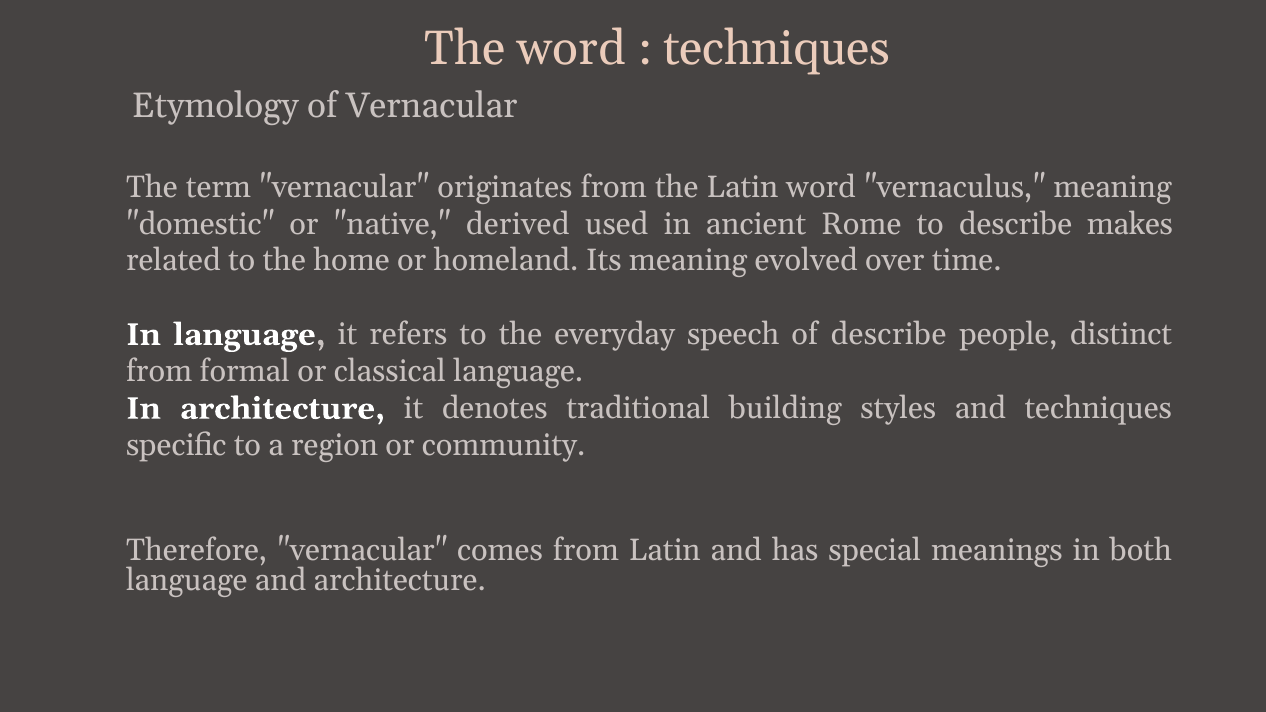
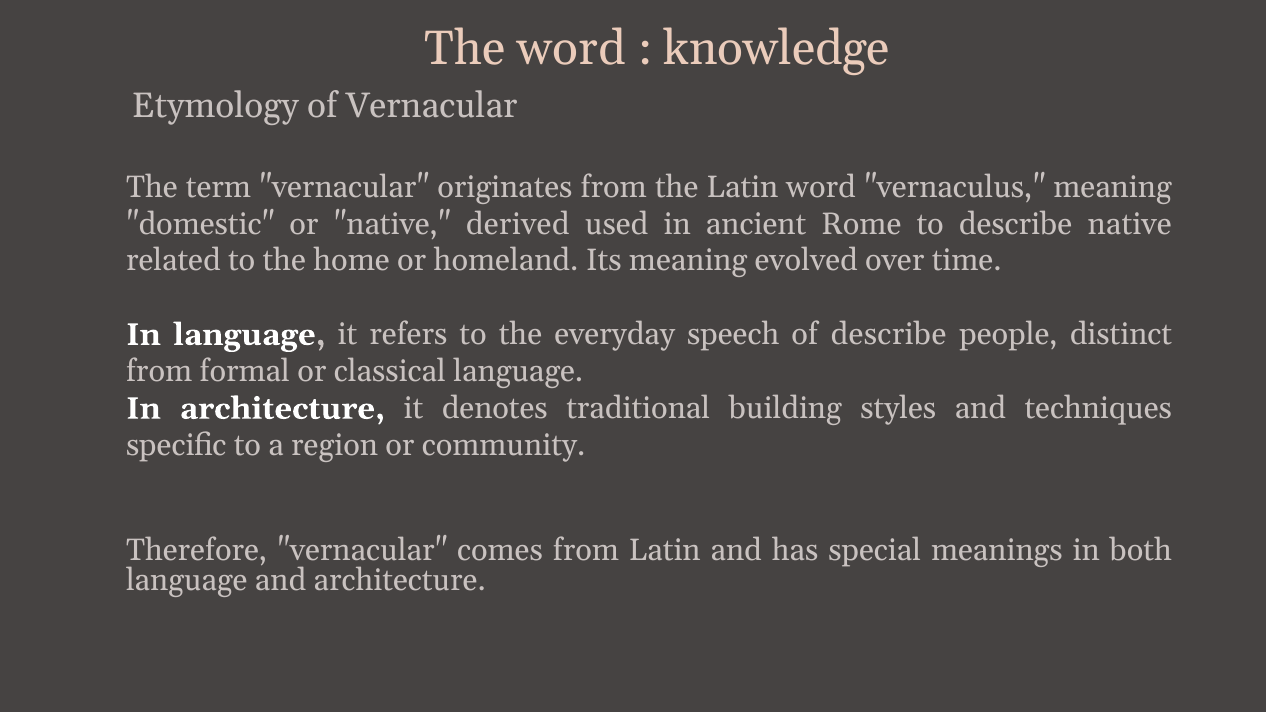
techniques at (777, 48): techniques -> knowledge
describe makes: makes -> native
